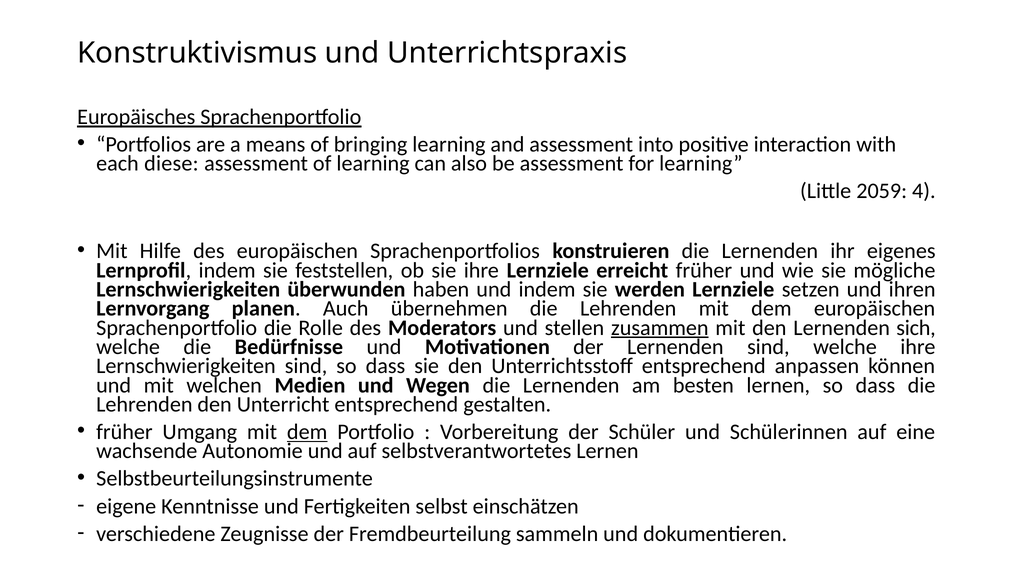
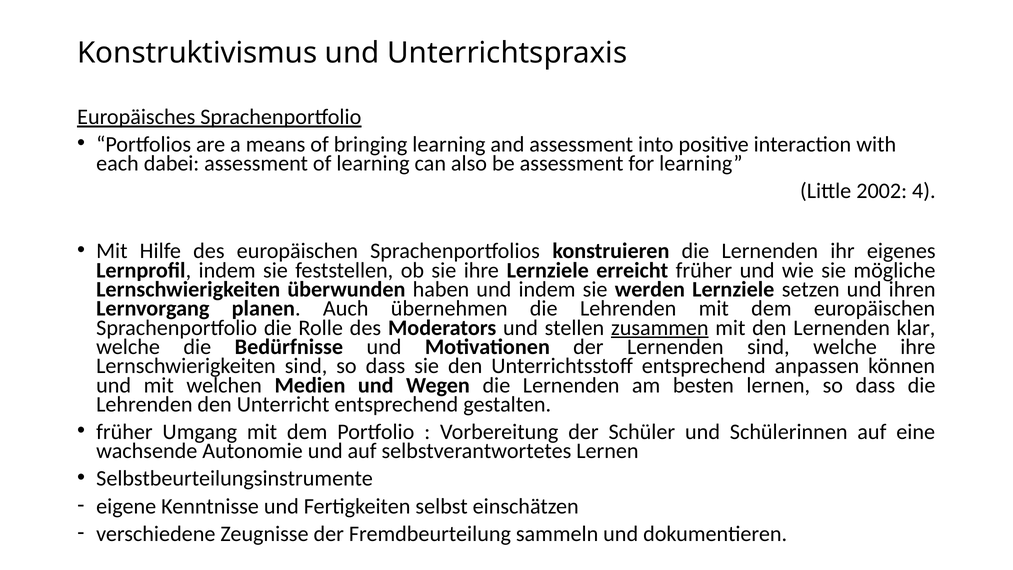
diese: diese -> dabei
2059: 2059 -> 2002
sich: sich -> klar
dem at (307, 432) underline: present -> none
